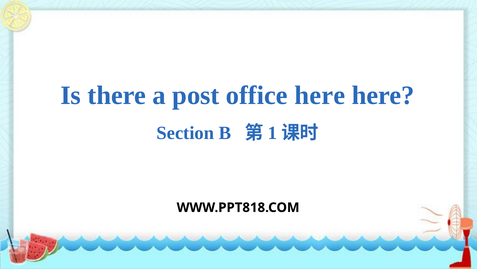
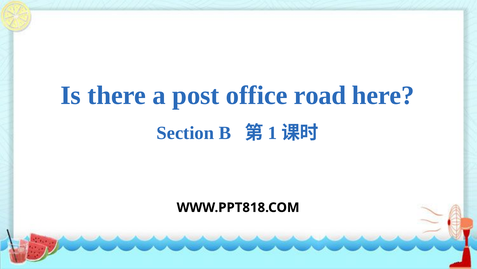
office here: here -> road
